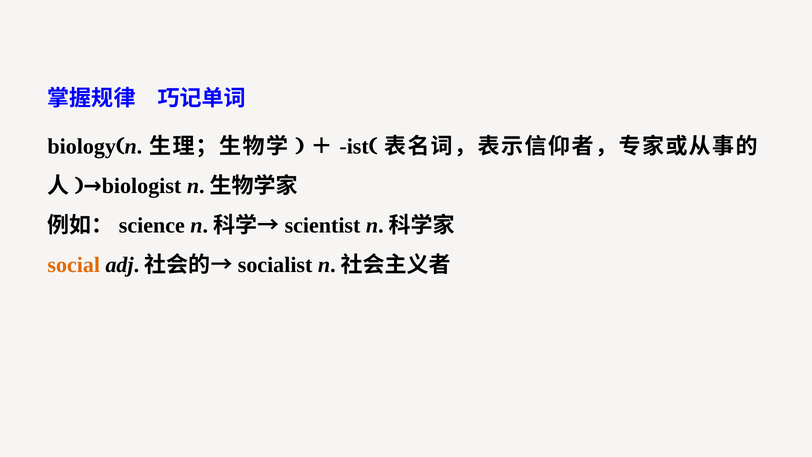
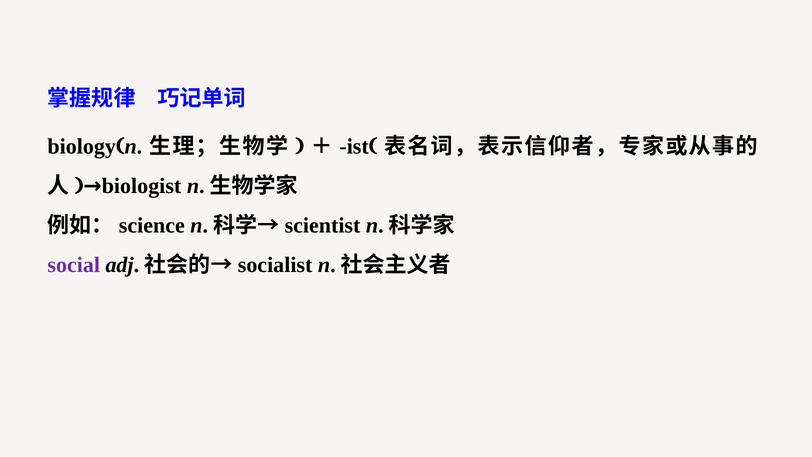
social colour: orange -> purple
